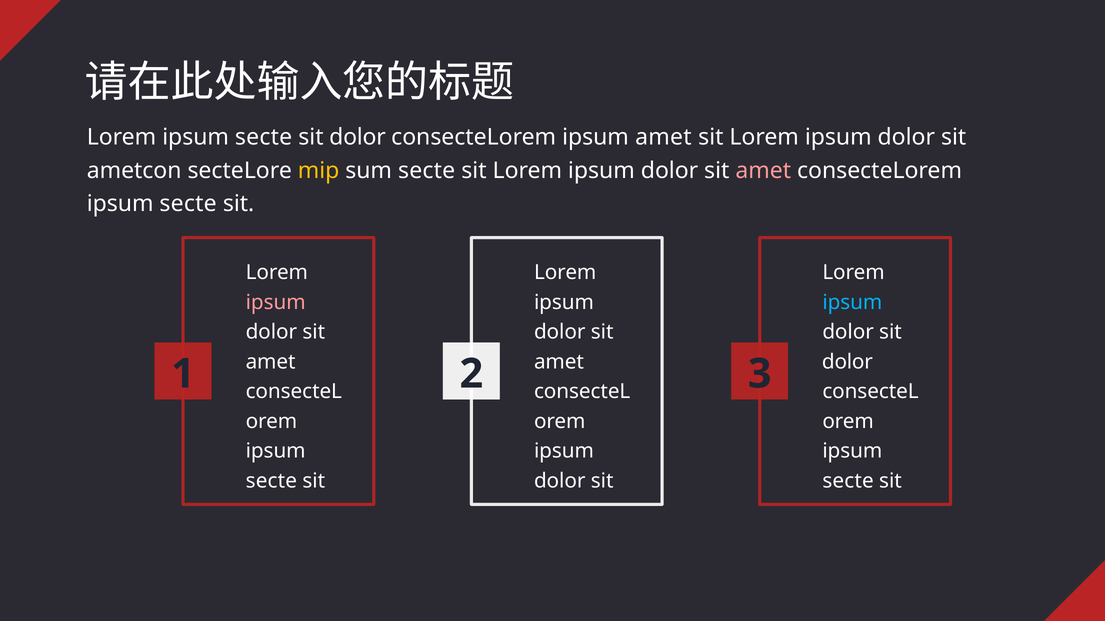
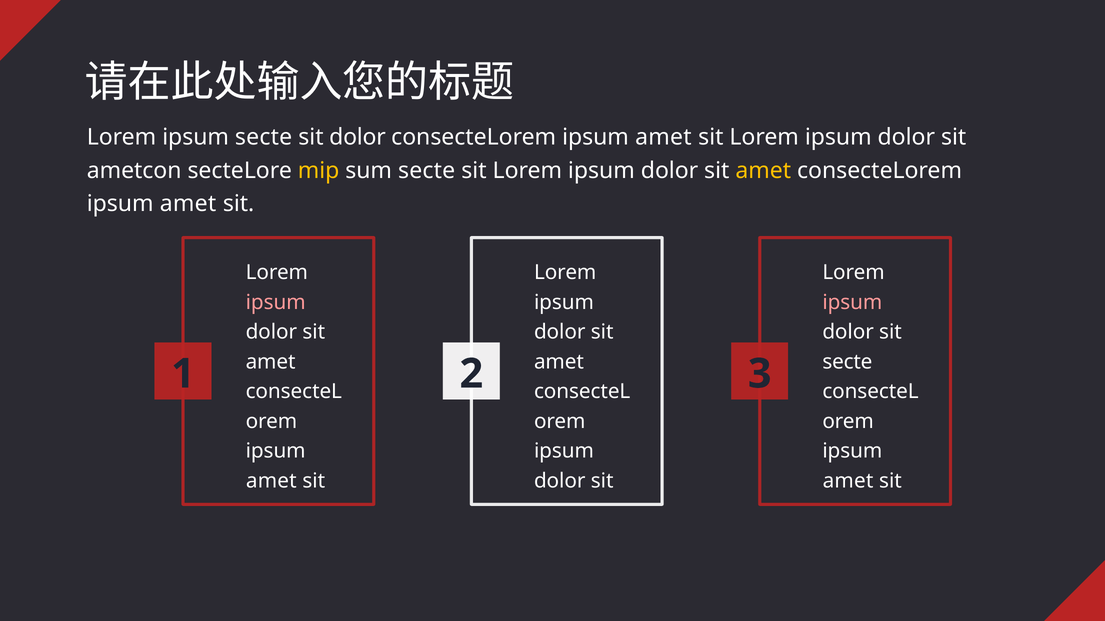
amet at (763, 171) colour: pink -> yellow
secte at (188, 204): secte -> amet
ipsum at (852, 303) colour: light blue -> pink
dolor at (847, 362): dolor -> secte
secte at (271, 481): secte -> amet
secte at (848, 481): secte -> amet
